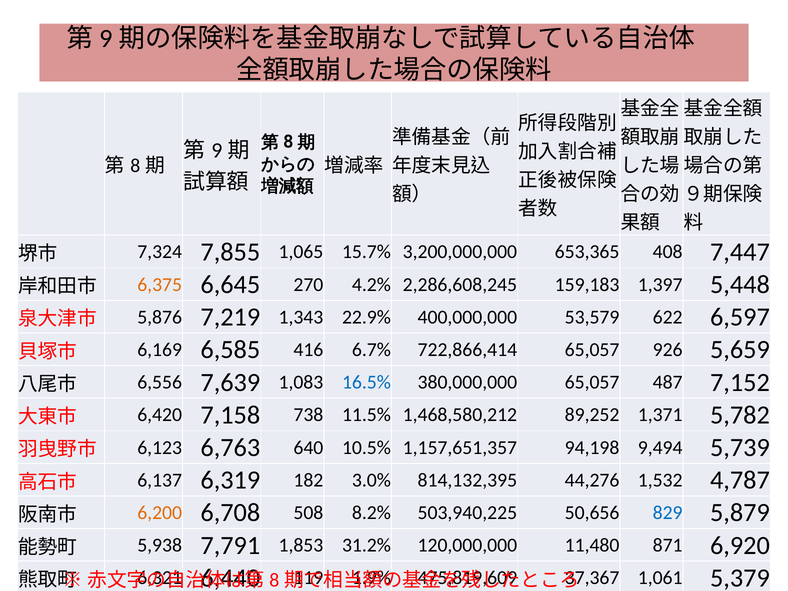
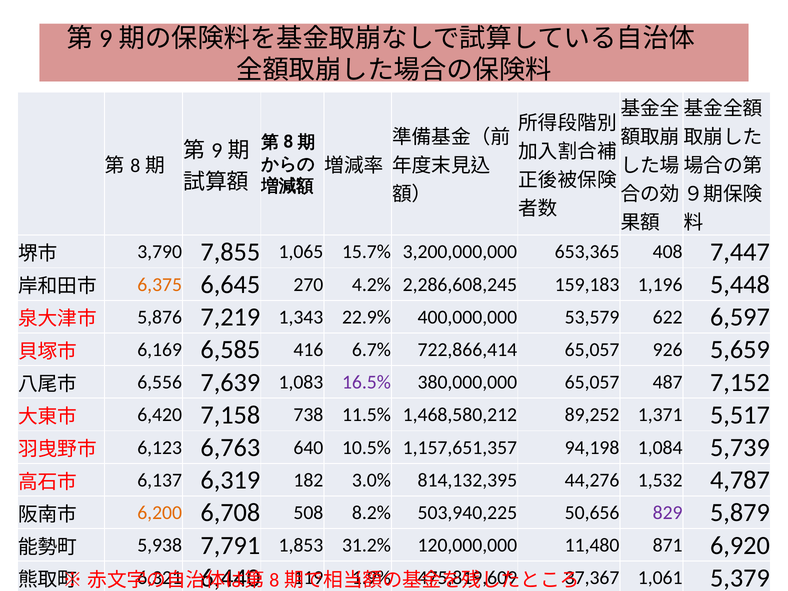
7,324: 7,324 -> 3,790
1,397: 1,397 -> 1,196
16.5% colour: blue -> purple
5,782: 5,782 -> 5,517
9,494: 9,494 -> 1,084
829 colour: blue -> purple
